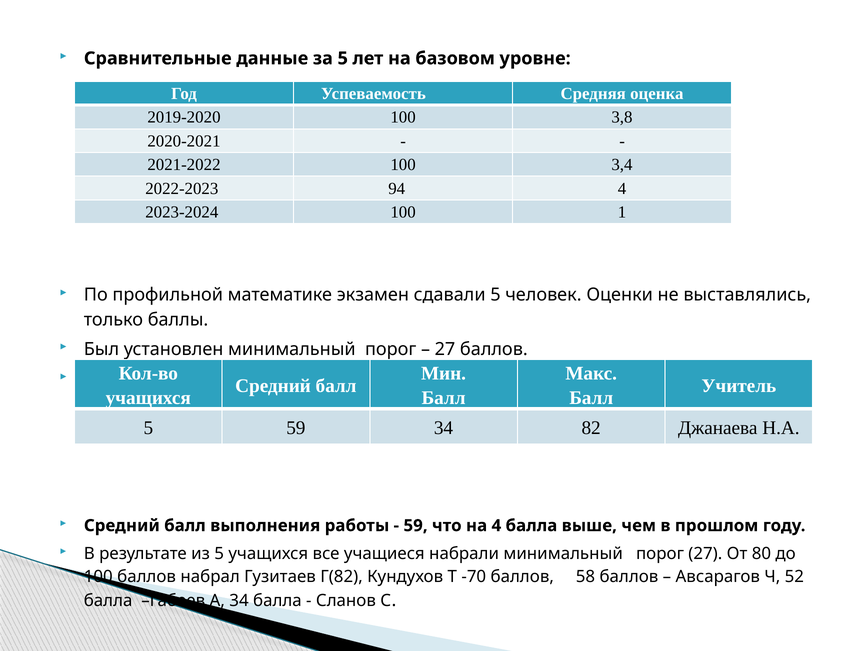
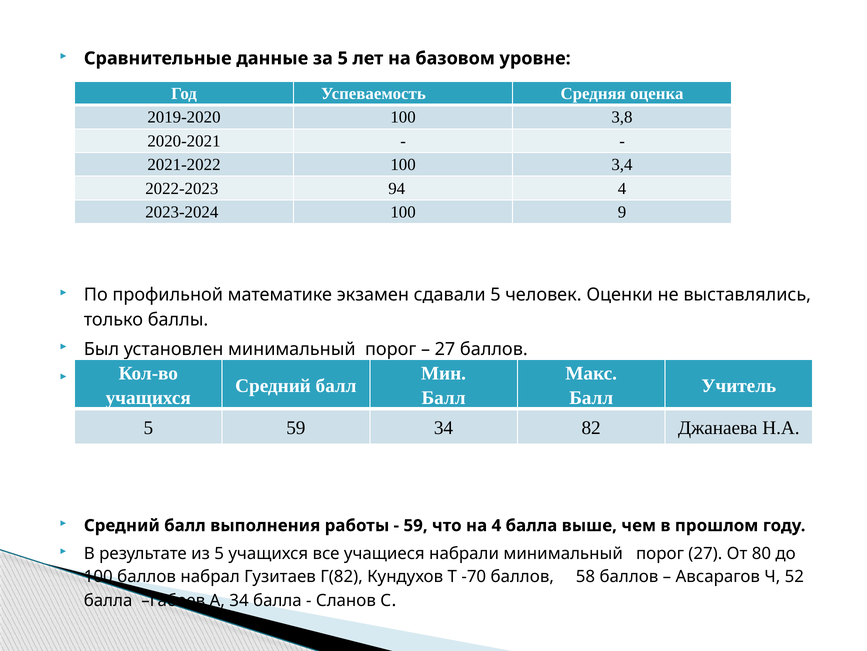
1: 1 -> 9
